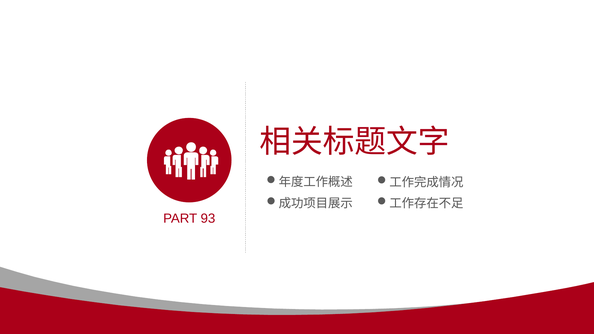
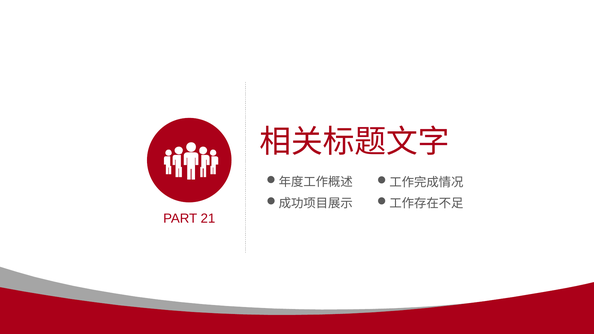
93: 93 -> 21
